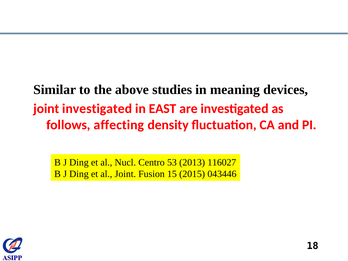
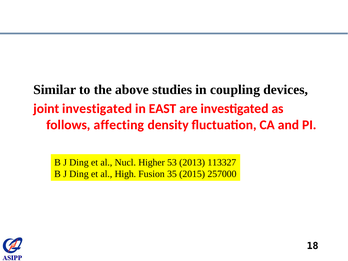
meaning: meaning -> coupling
Centro: Centro -> Higher
116027: 116027 -> 113327
al Joint: Joint -> High
15: 15 -> 35
043446: 043446 -> 257000
